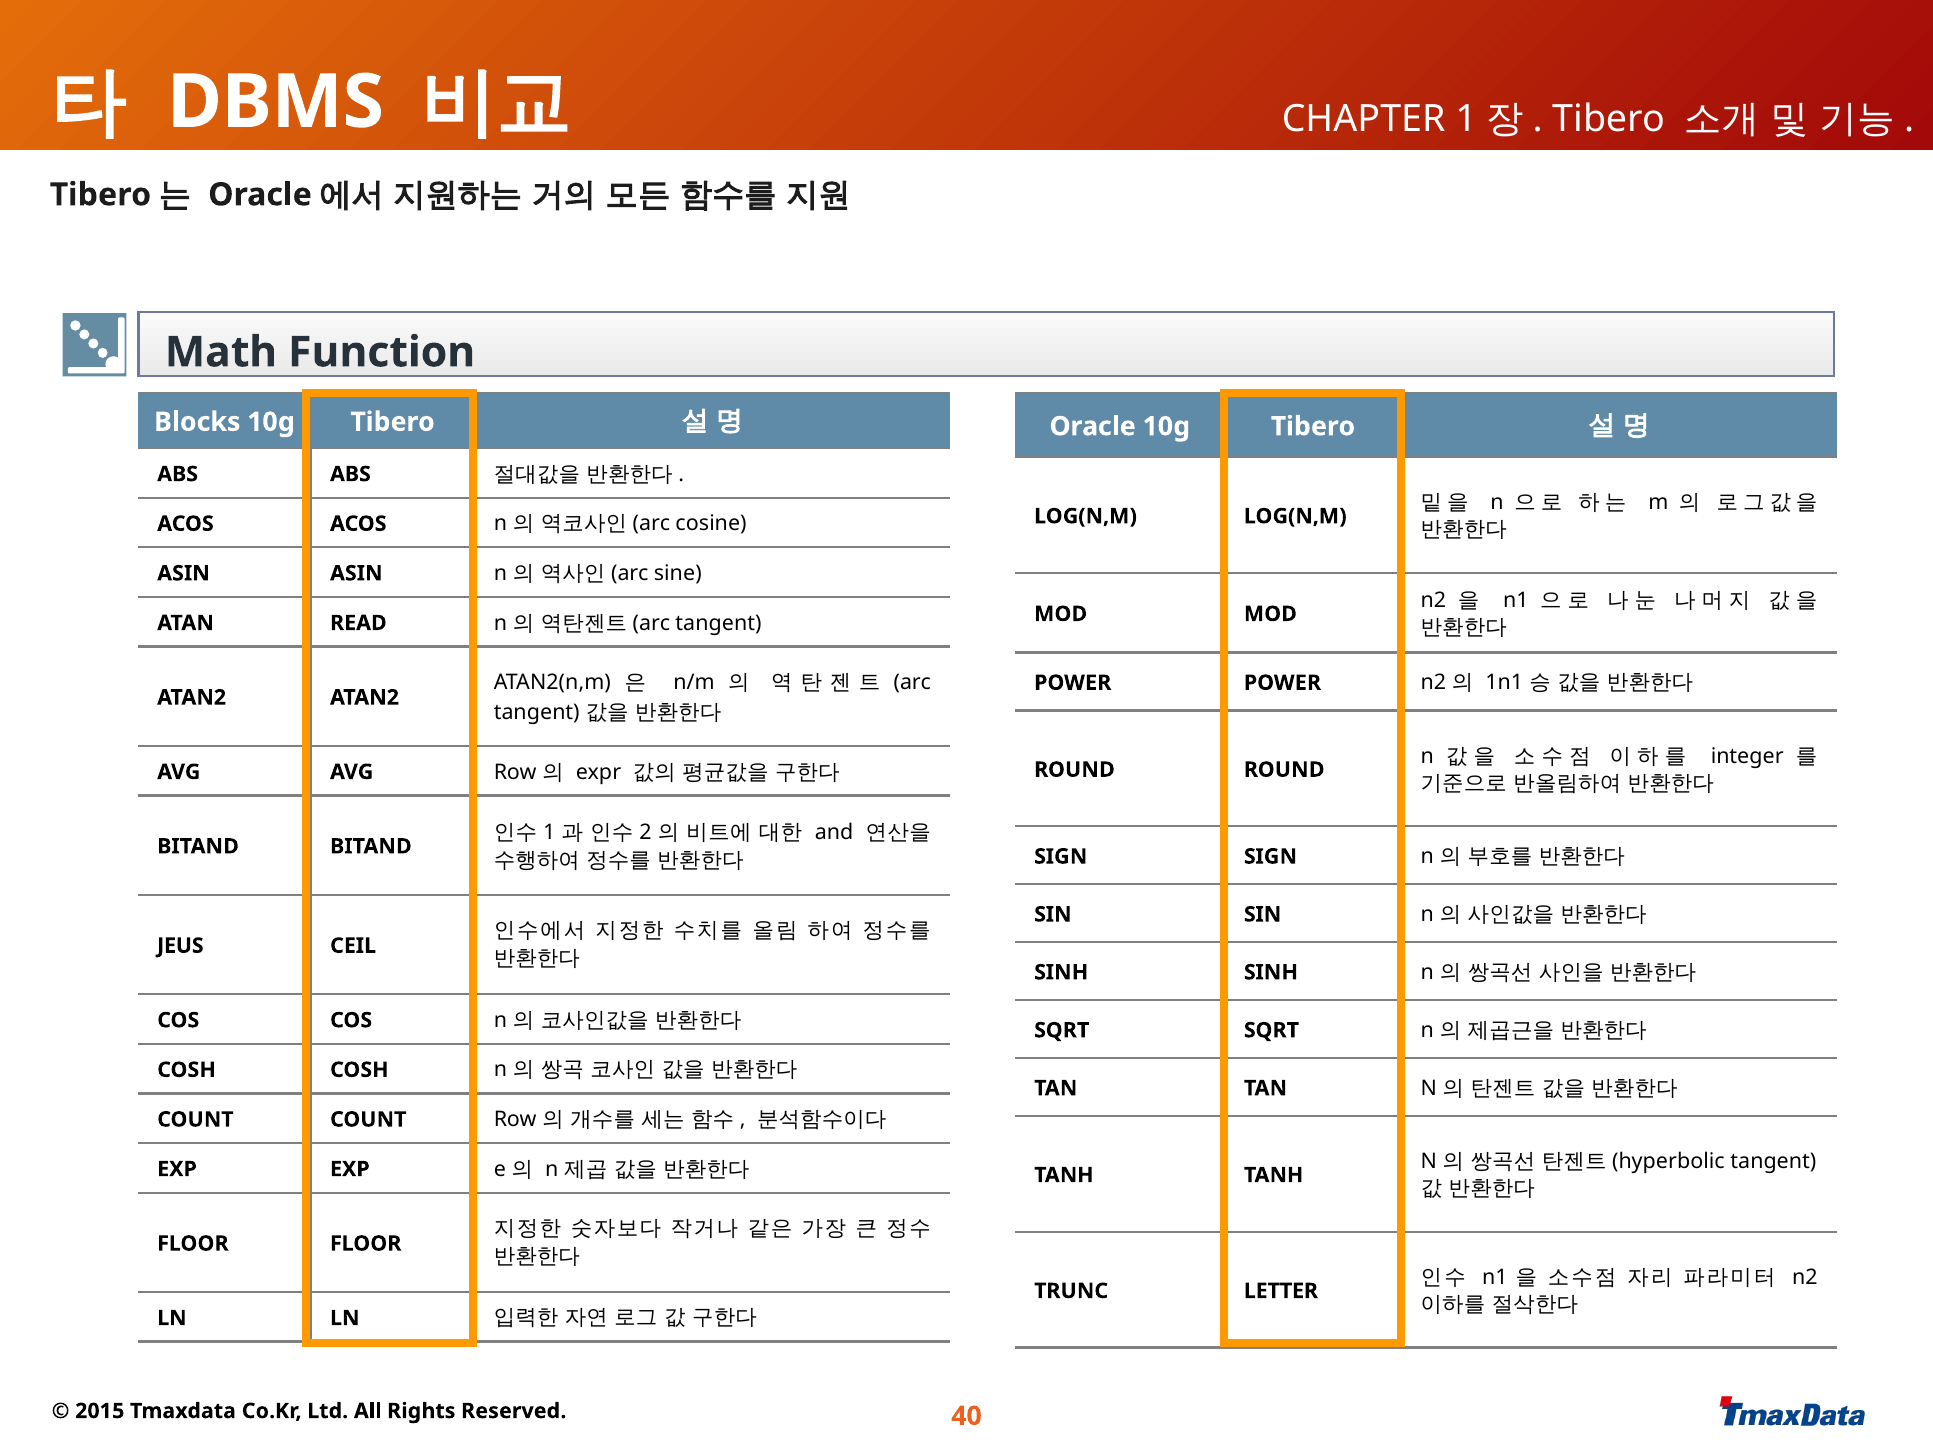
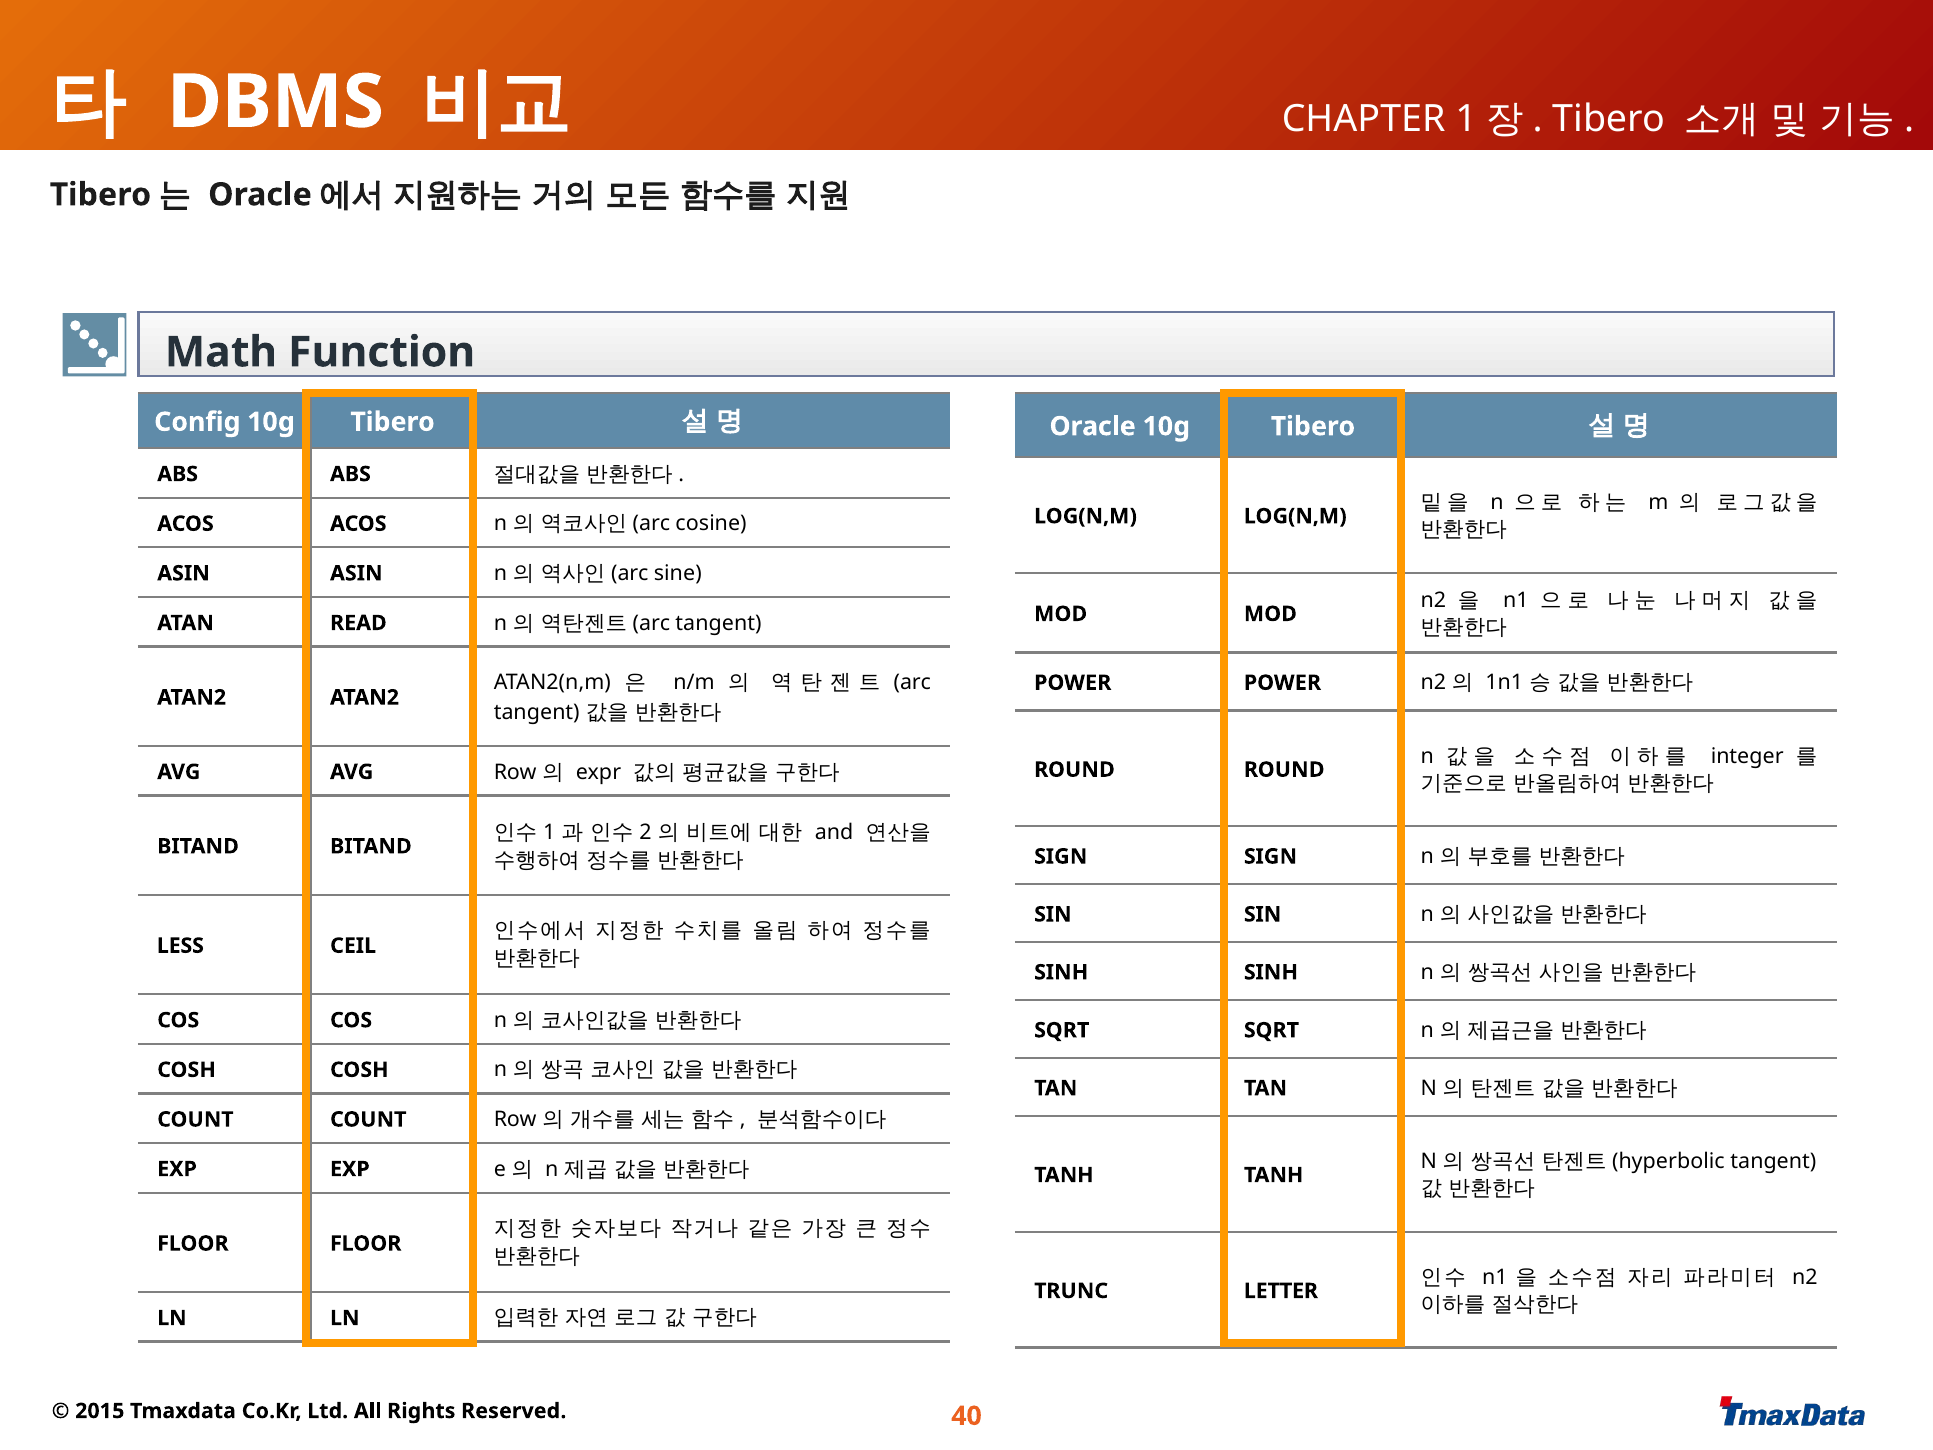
Blocks: Blocks -> Config
JEUS: JEUS -> LESS
